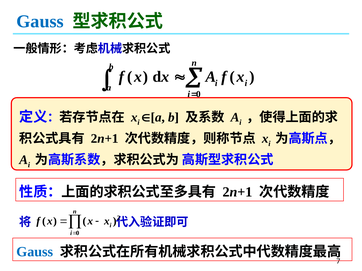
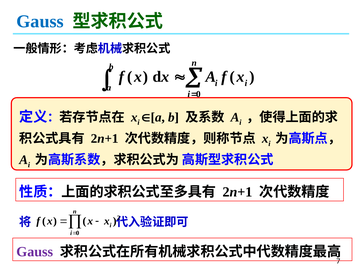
Gauss at (35, 252) colour: blue -> purple
